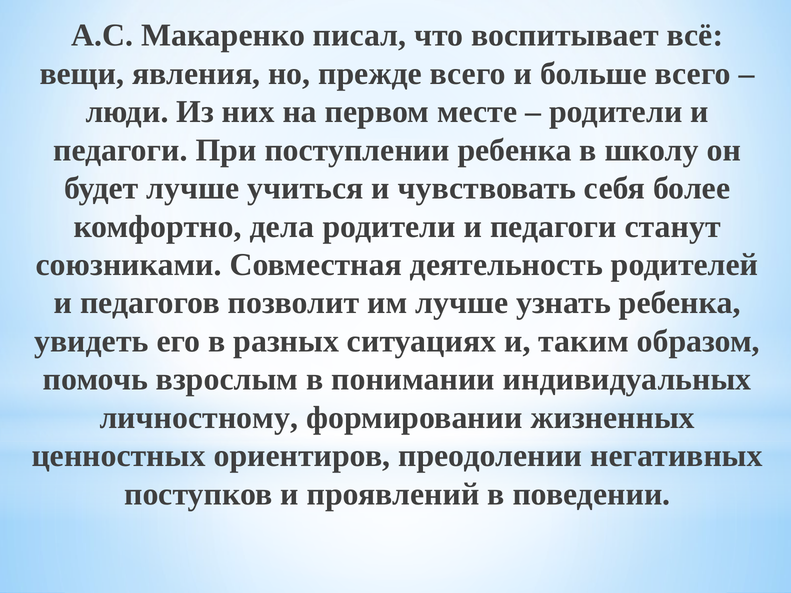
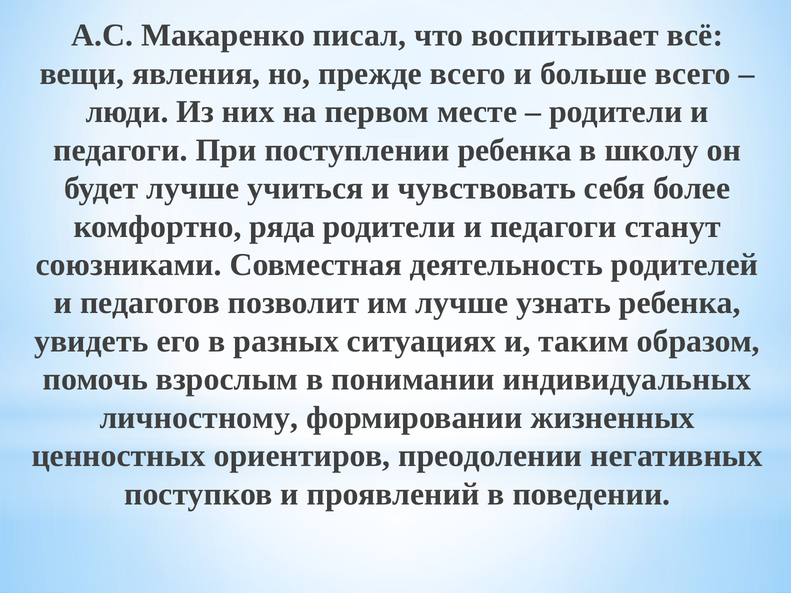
дела: дела -> ряда
